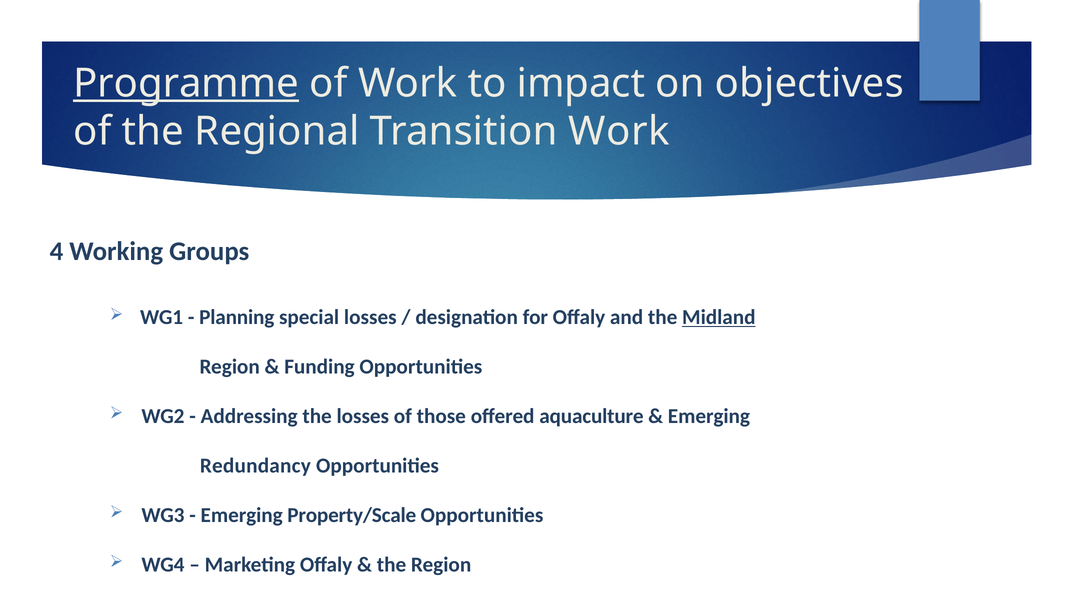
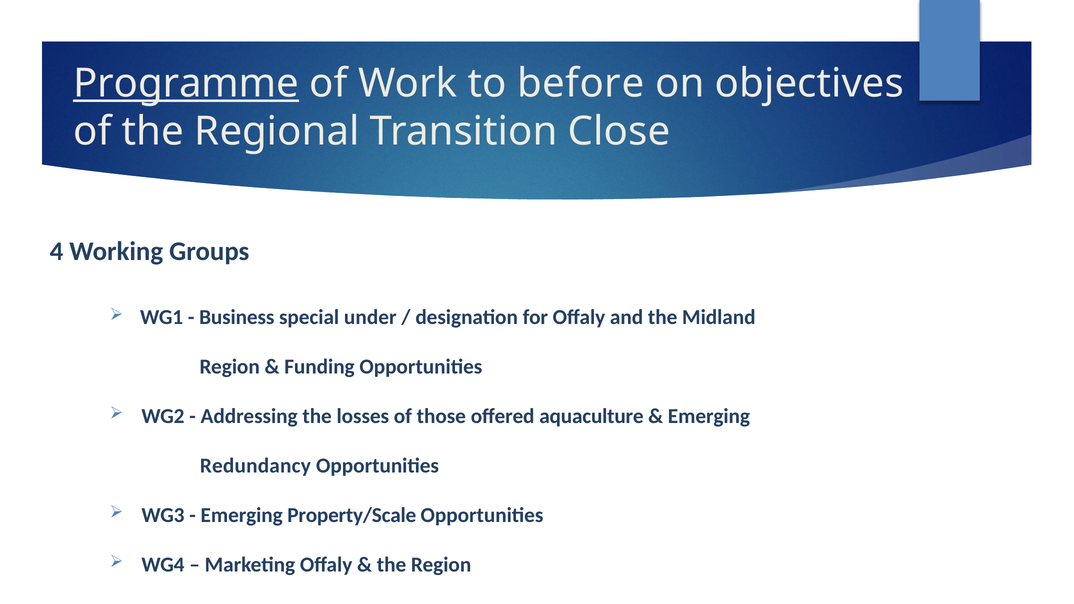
impact: impact -> before
Transition Work: Work -> Close
Planning: Planning -> Business
special losses: losses -> under
Midland underline: present -> none
